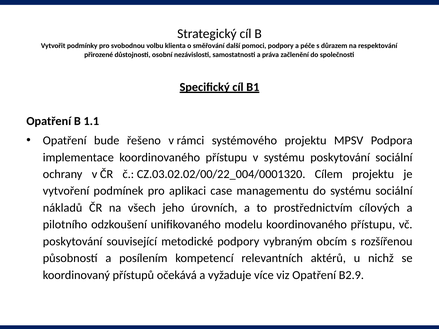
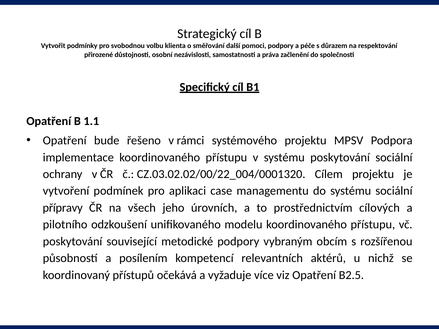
nákladů: nákladů -> přípravy
B2.9: B2.9 -> B2.5
